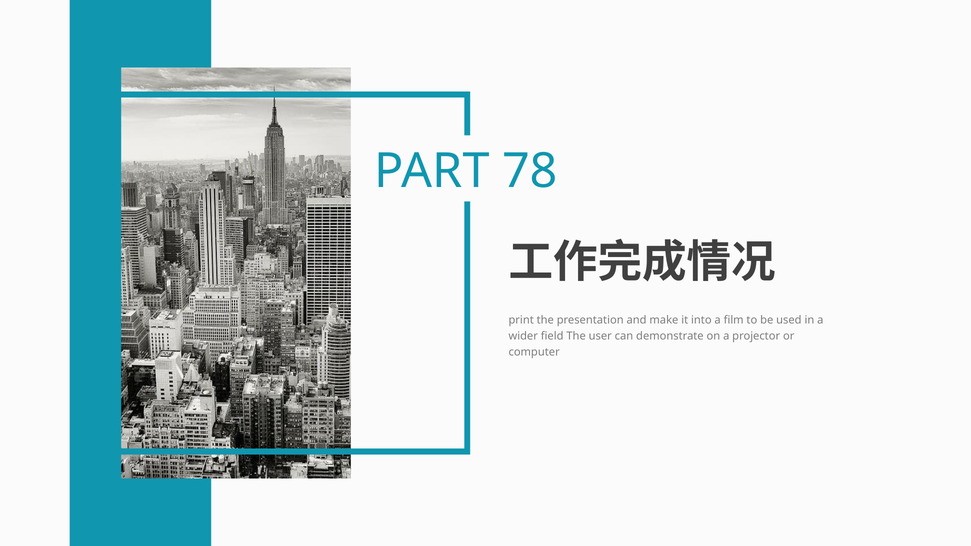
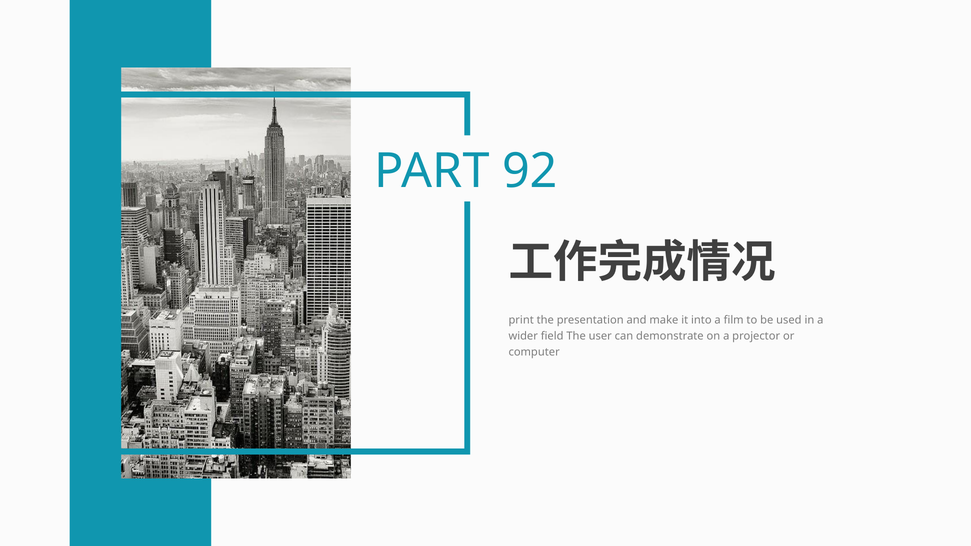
78: 78 -> 92
